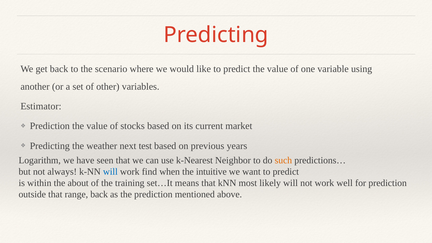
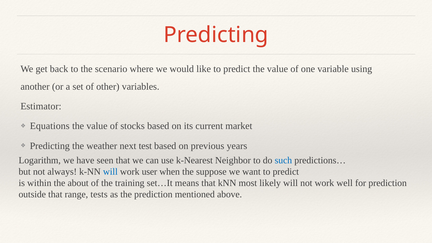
Prediction at (50, 126): Prediction -> Equations
such colour: orange -> blue
find: find -> user
intuitive: intuitive -> suppose
range back: back -> tests
